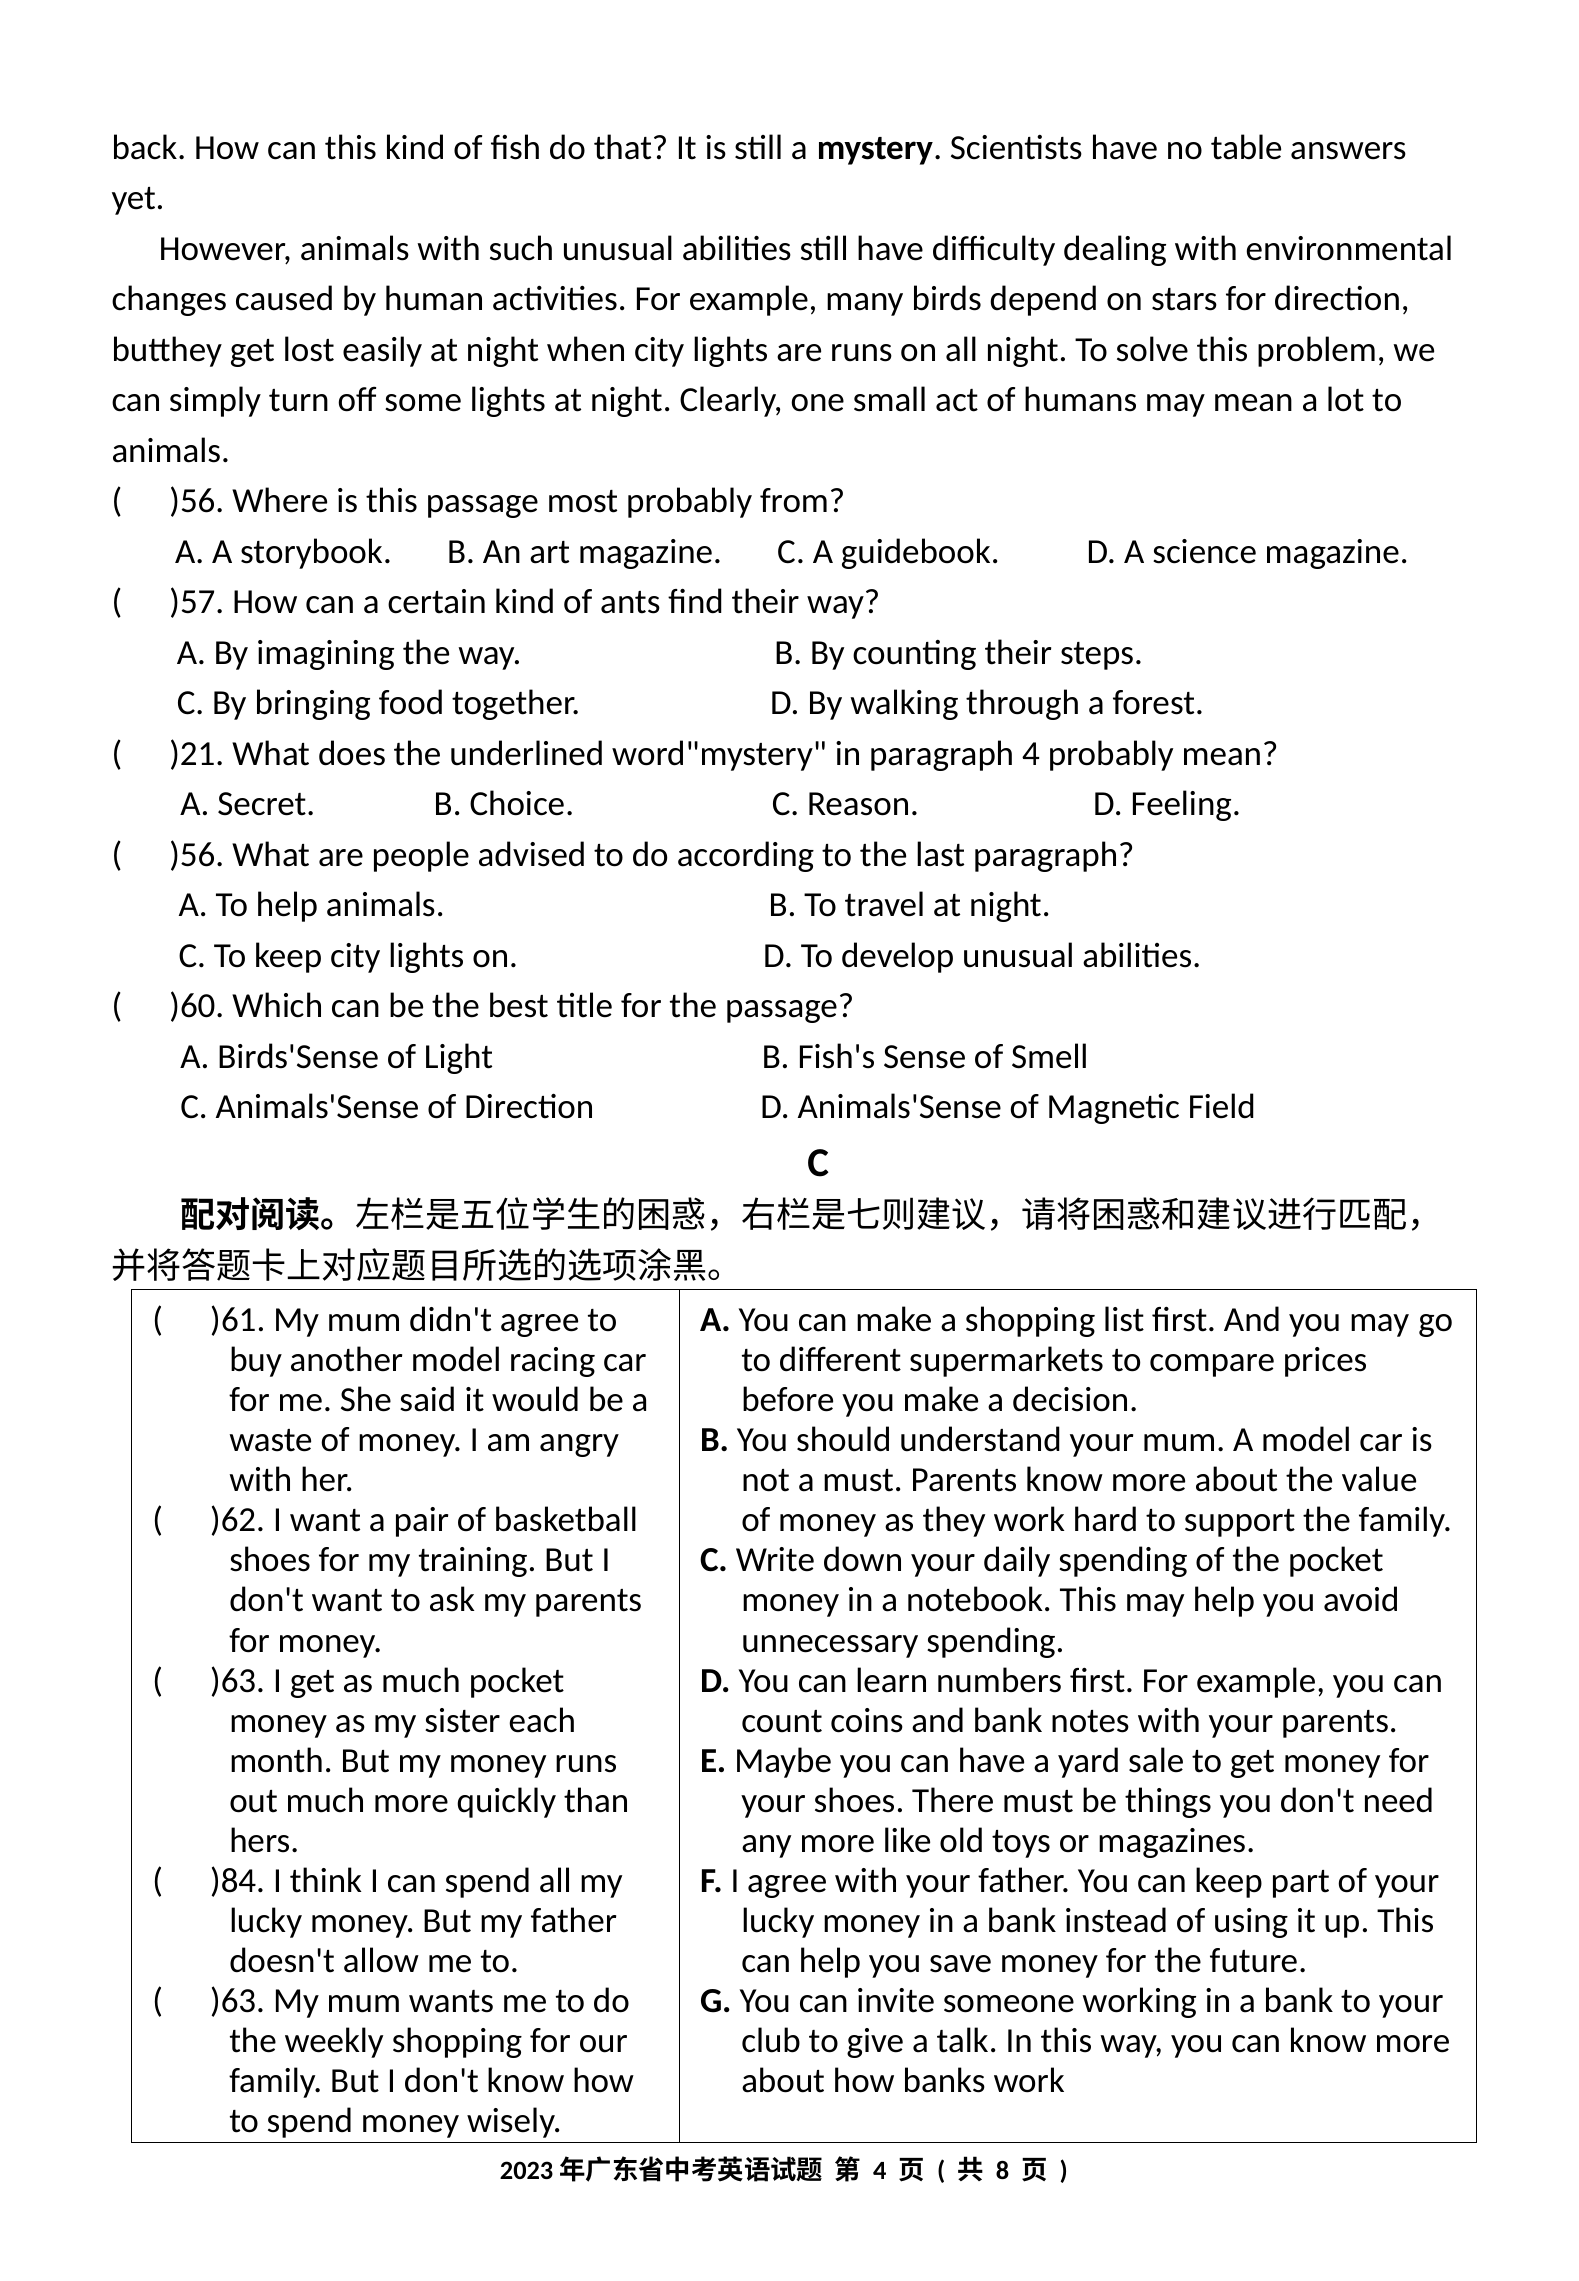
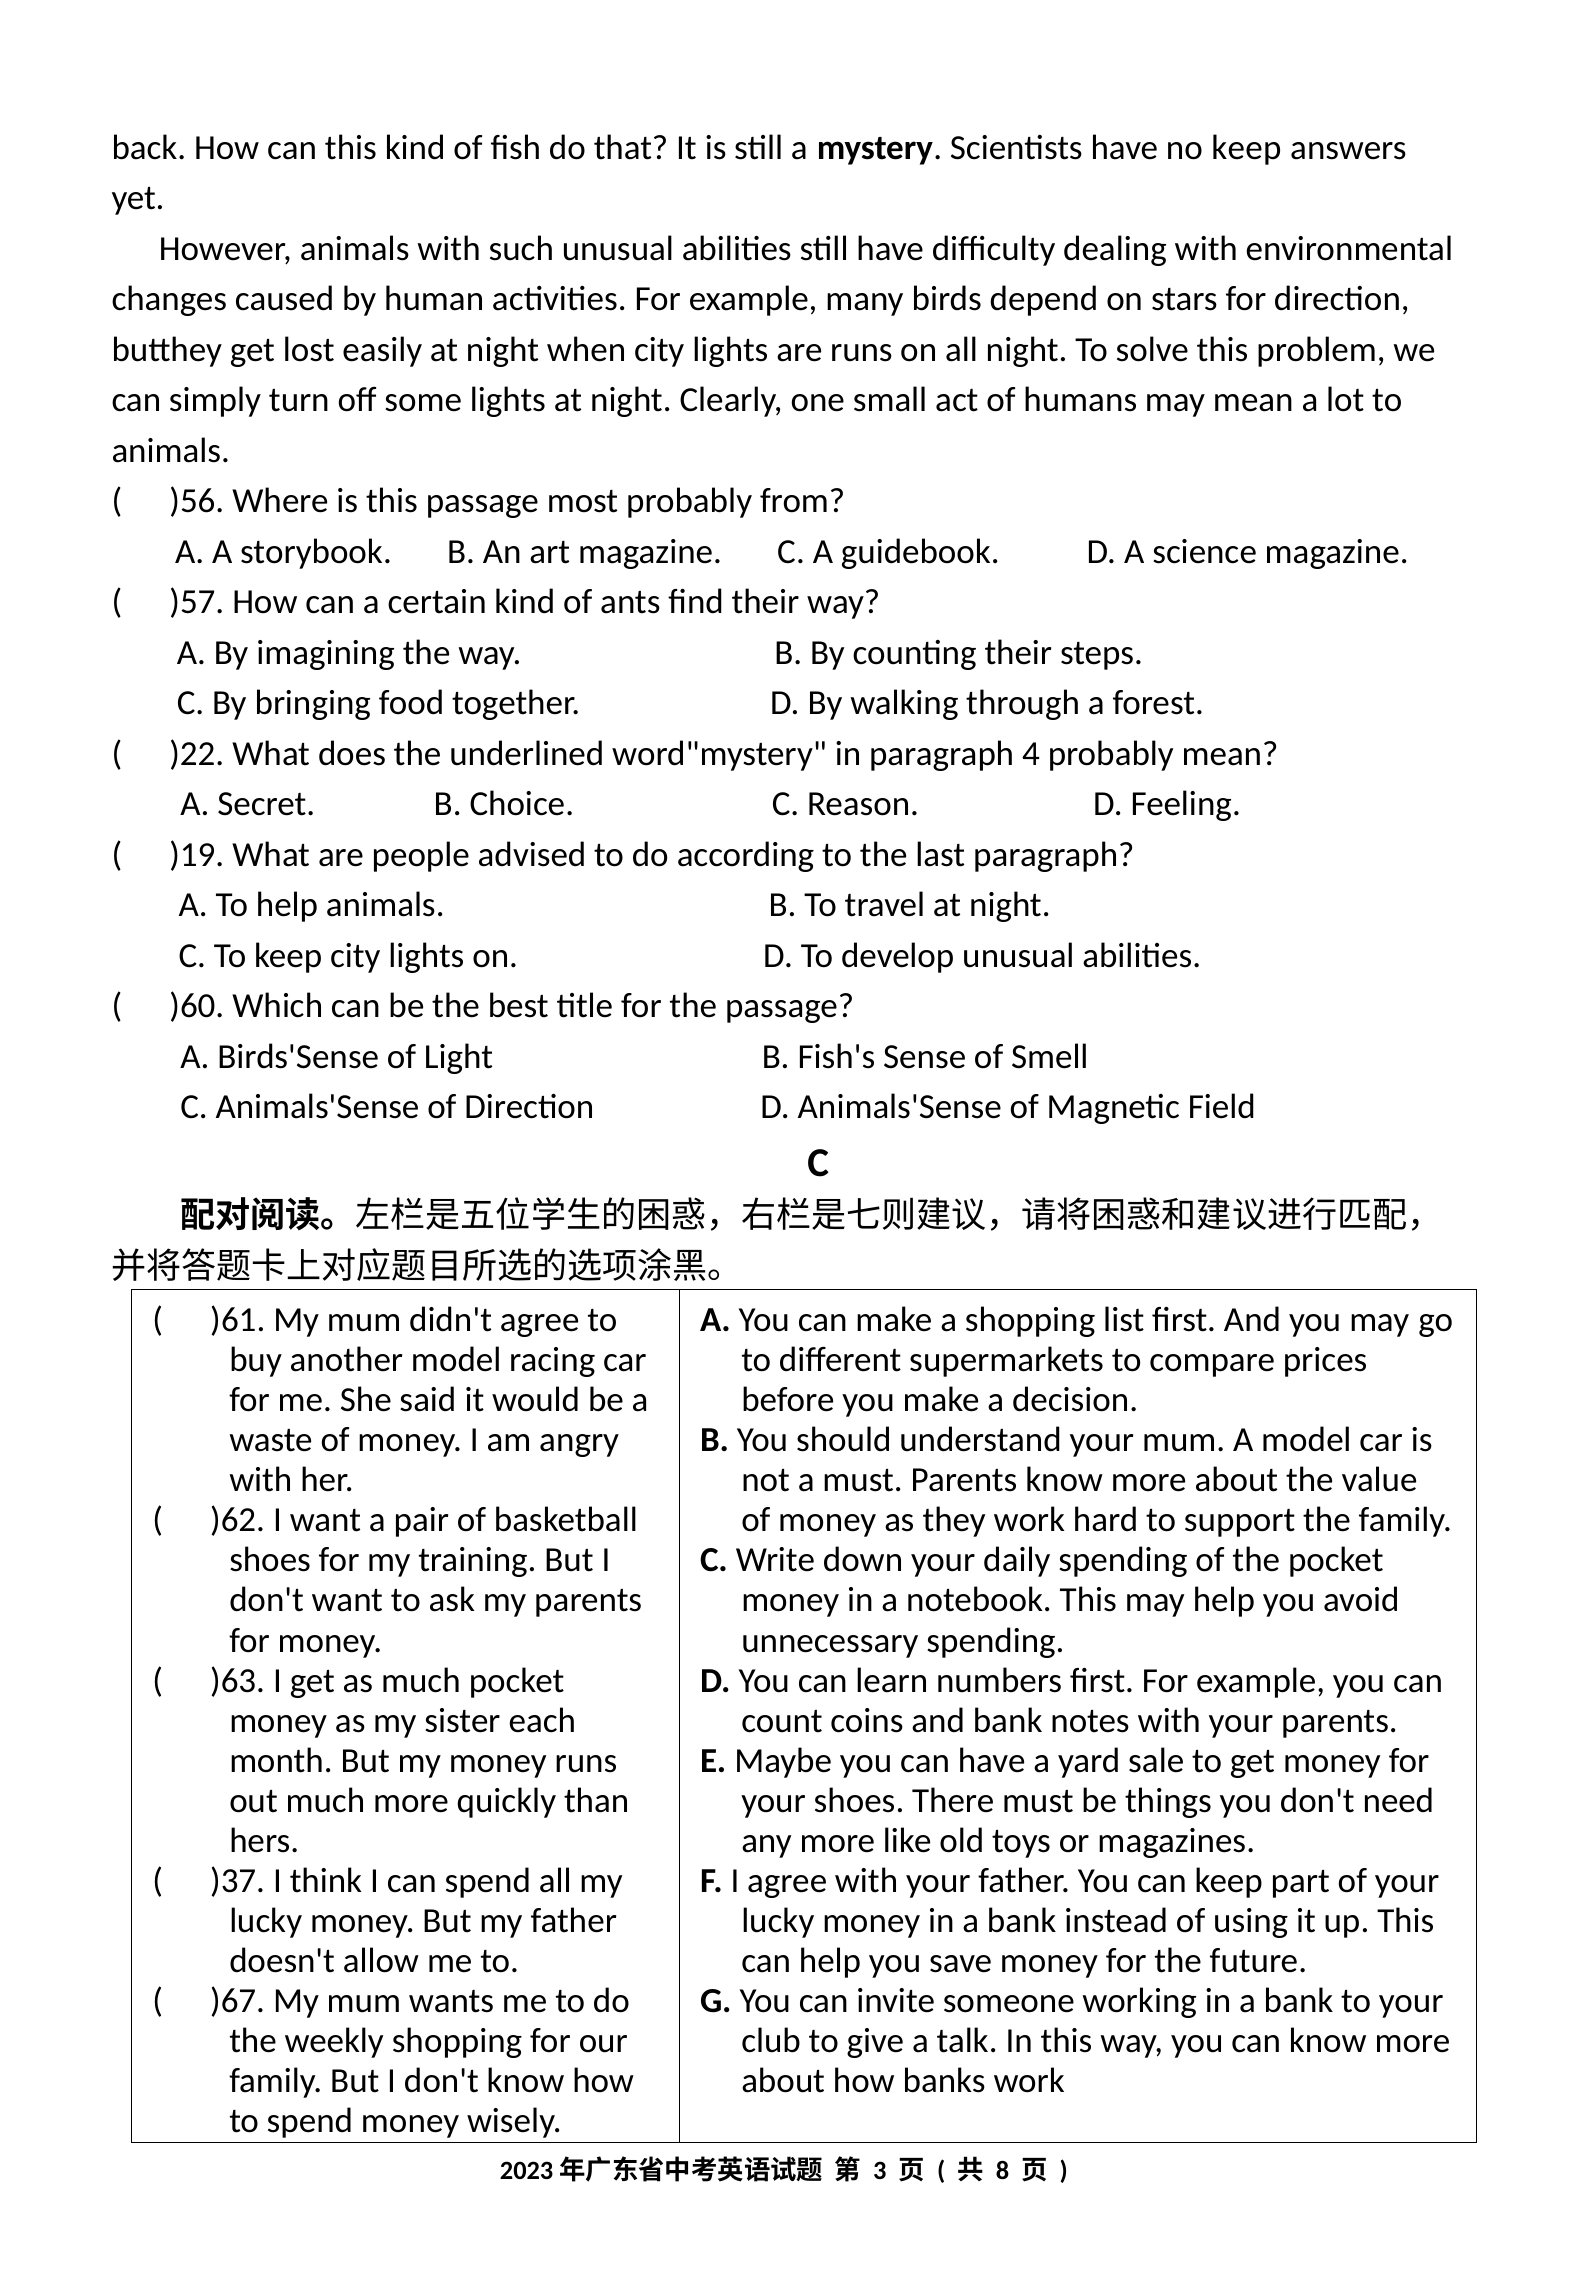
no table: table -> keep
)21: )21 -> )22
)56 at (197, 854): )56 -> )19
)84: )84 -> )37
)63 at (238, 2000): )63 -> )67
4 at (880, 2170): 4 -> 3
